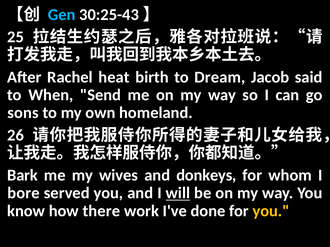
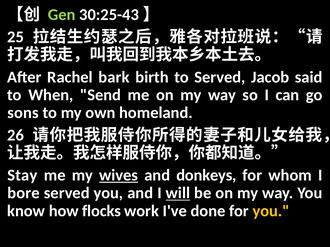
Gen colour: light blue -> light green
heat: heat -> bark
to Dream: Dream -> Served
Bark: Bark -> Stay
wives underline: none -> present
there: there -> flocks
